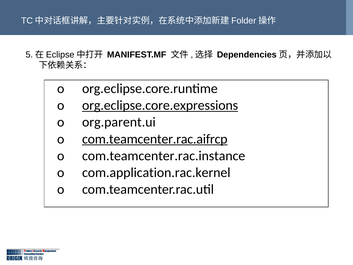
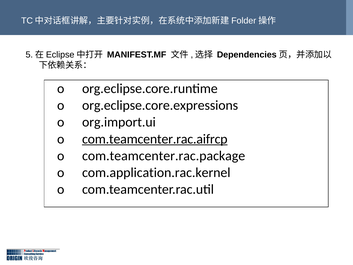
org.eclipse.core.expressions underline: present -> none
org.parent.ui: org.parent.ui -> org.import.ui
com.teamcenter.rac.instance: com.teamcenter.rac.instance -> com.teamcenter.rac.package
